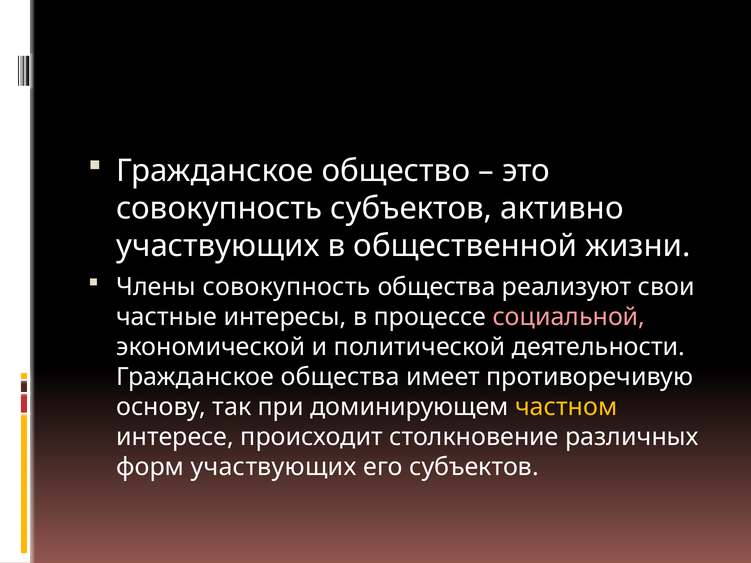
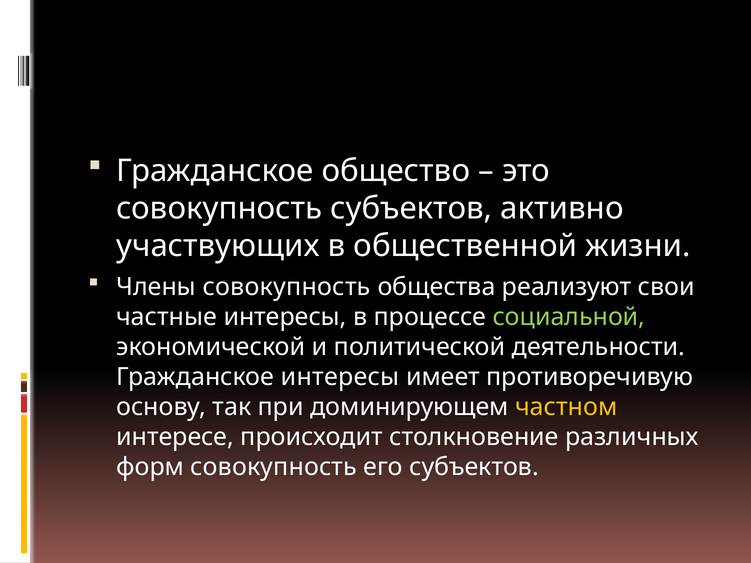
социальной colour: pink -> light green
Гражданское общества: общества -> интересы
форм участвующих: участвующих -> совокупность
